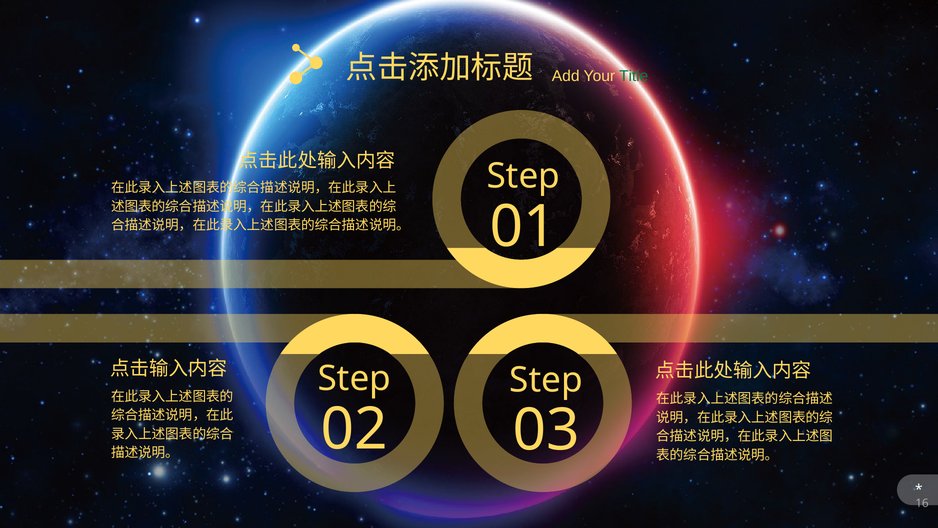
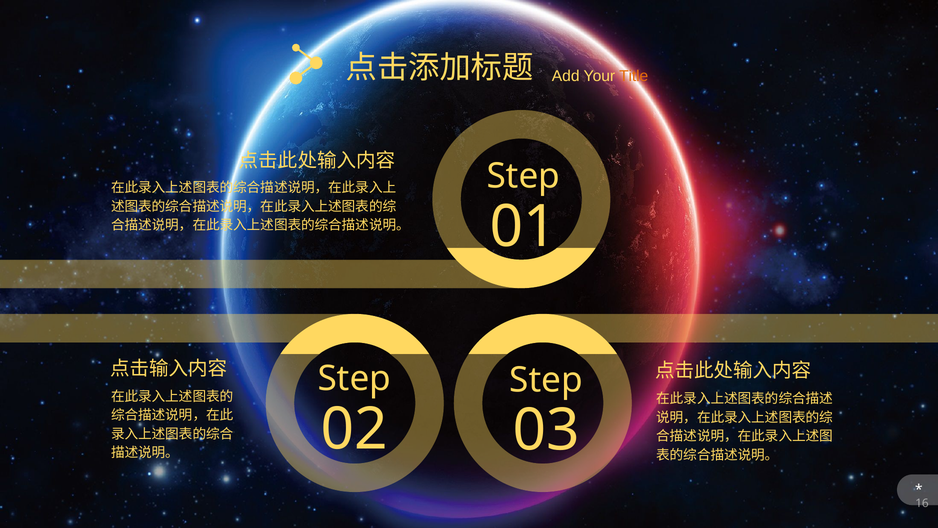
Title colour: green -> orange
